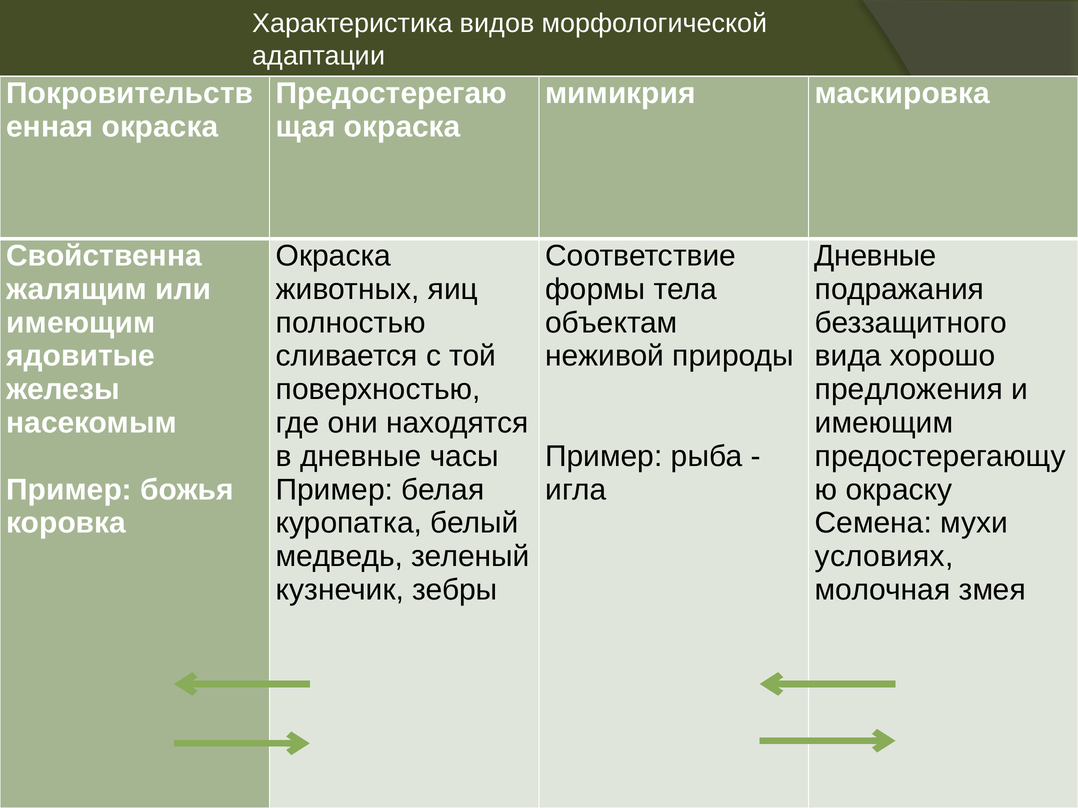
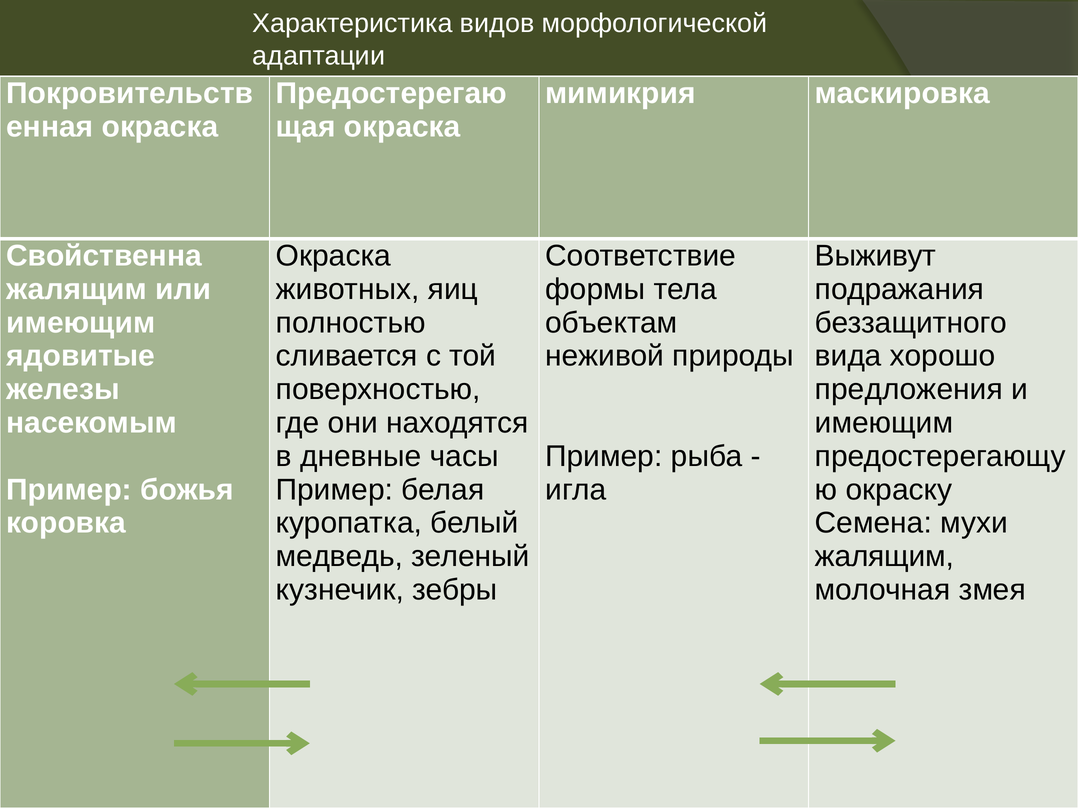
Дневные at (875, 256): Дневные -> Выживут
условиях at (884, 557): условиях -> жалящим
